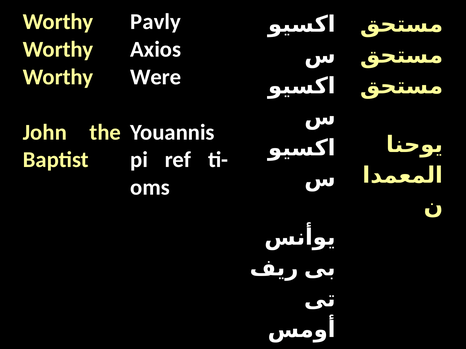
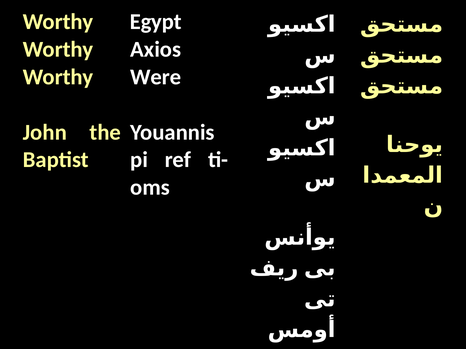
Pavly: Pavly -> Egypt
